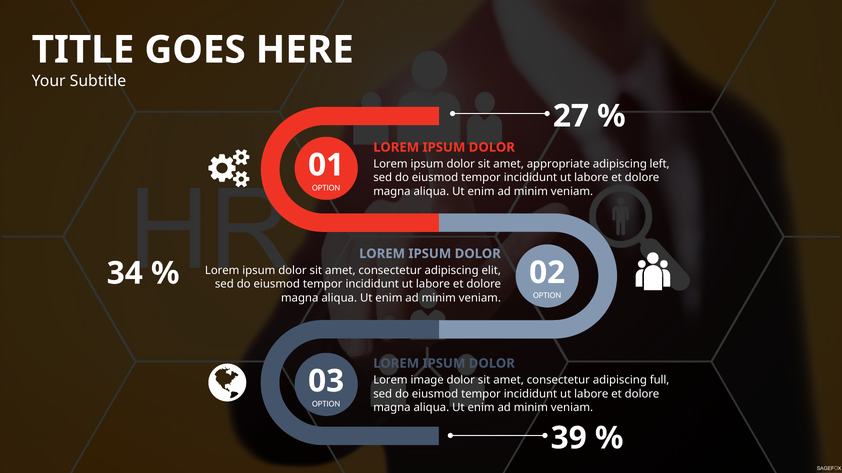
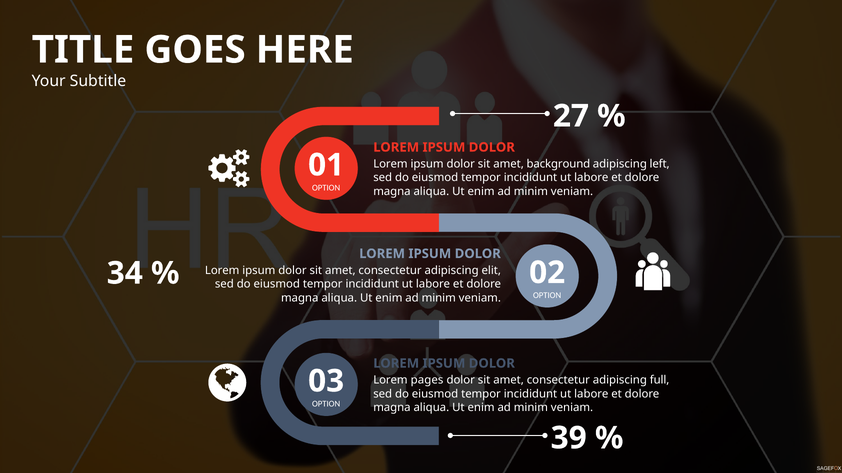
appropriate: appropriate -> background
image: image -> pages
